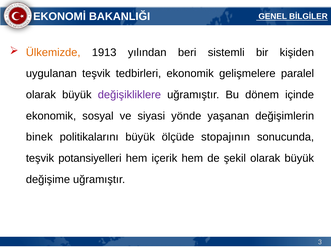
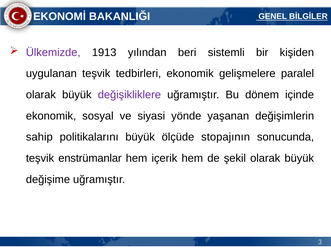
Ülkemizde colour: orange -> purple
binek: binek -> sahip
potansiyelleri: potansiyelleri -> enstrümanlar
